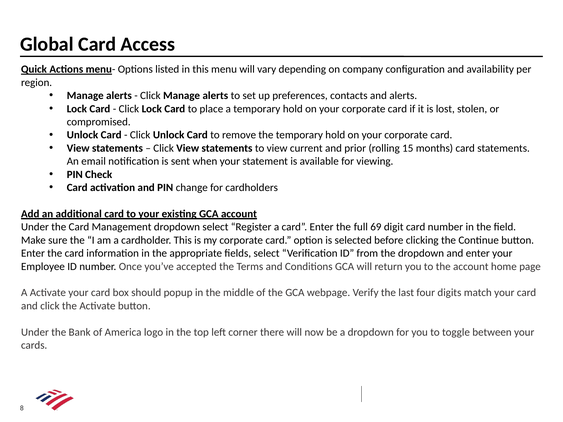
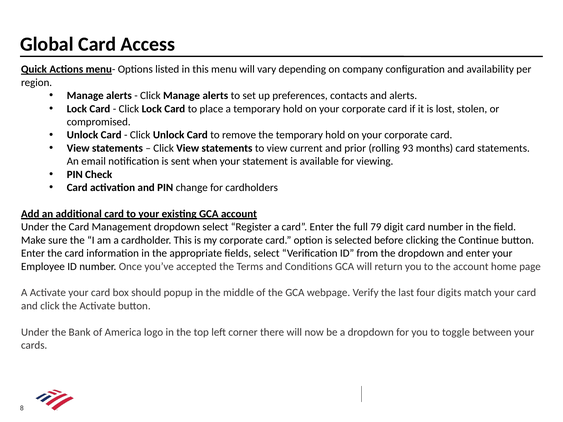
15: 15 -> 93
69: 69 -> 79
